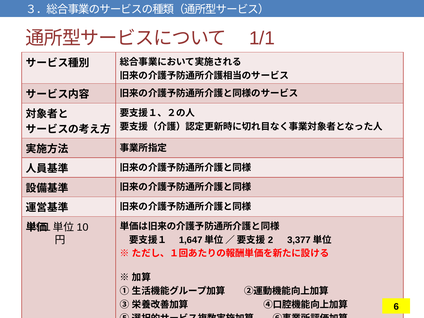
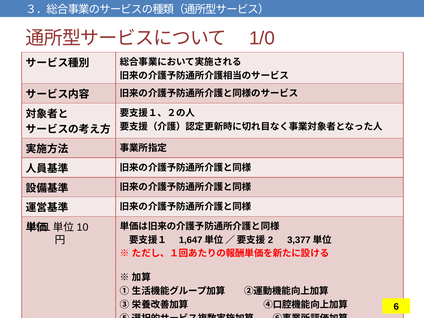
1/1: 1/1 -> 1/0
